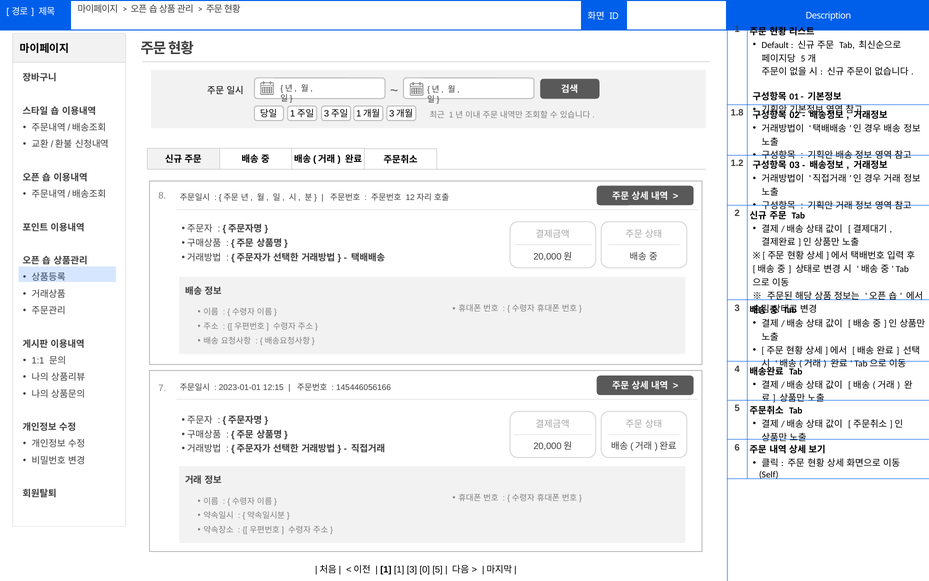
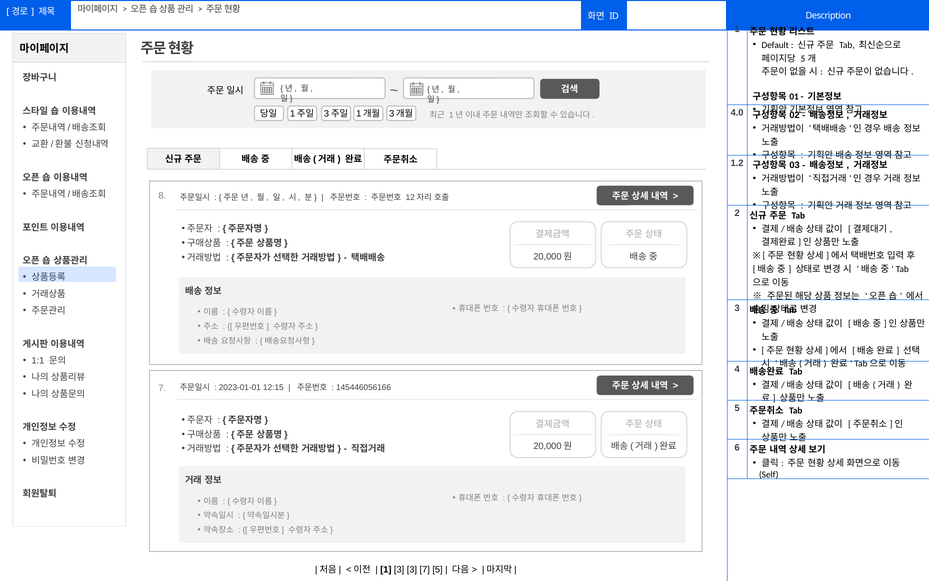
1.8: 1.8 -> 4.0
1 1: 1 -> 3
3 0: 0 -> 7
